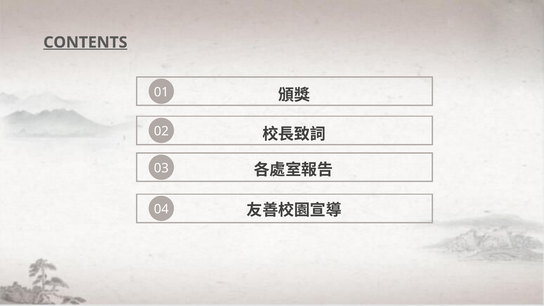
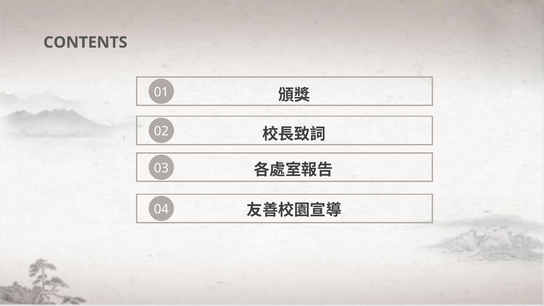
CONTENTS underline: present -> none
